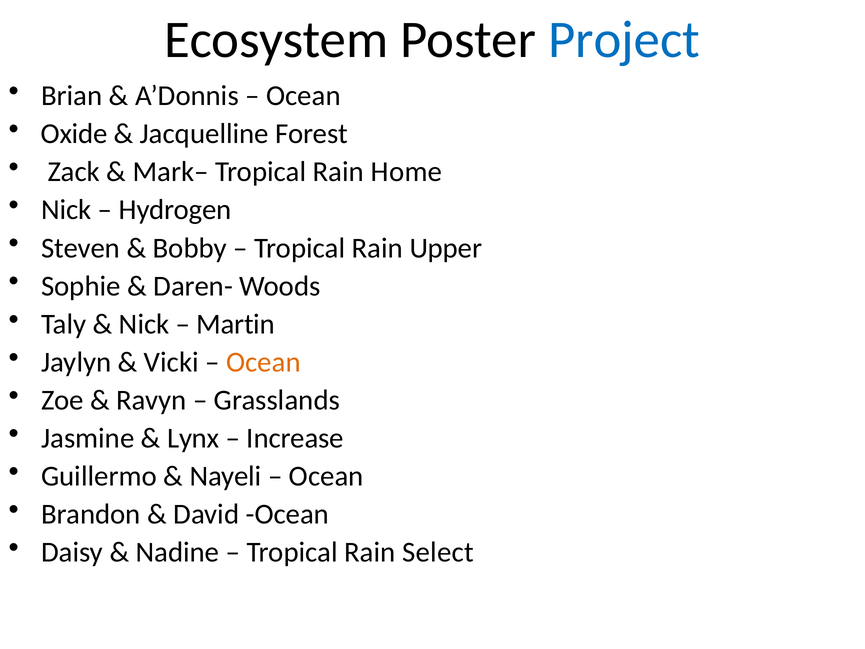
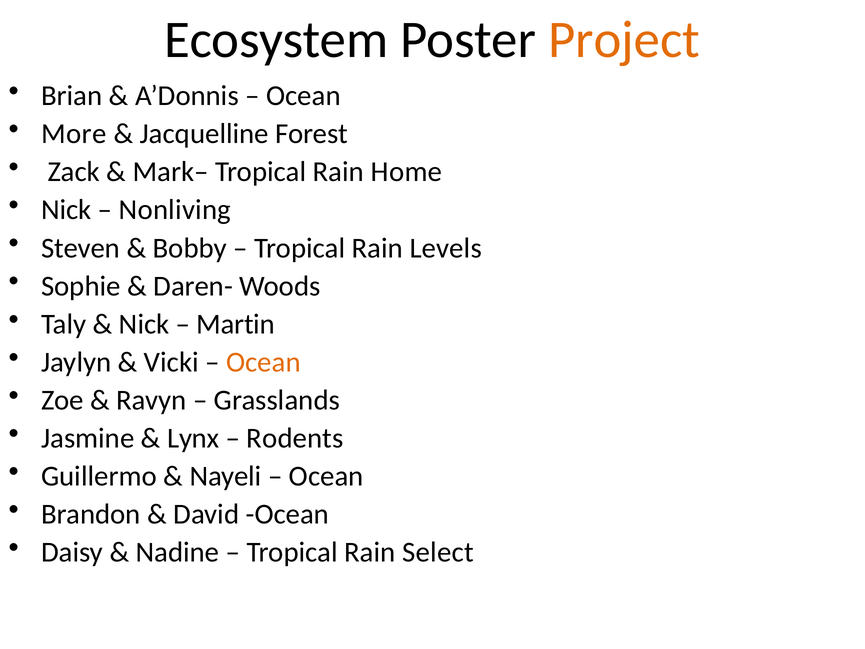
Project colour: blue -> orange
Oxide: Oxide -> More
Hydrogen: Hydrogen -> Nonliving
Upper: Upper -> Levels
Increase: Increase -> Rodents
